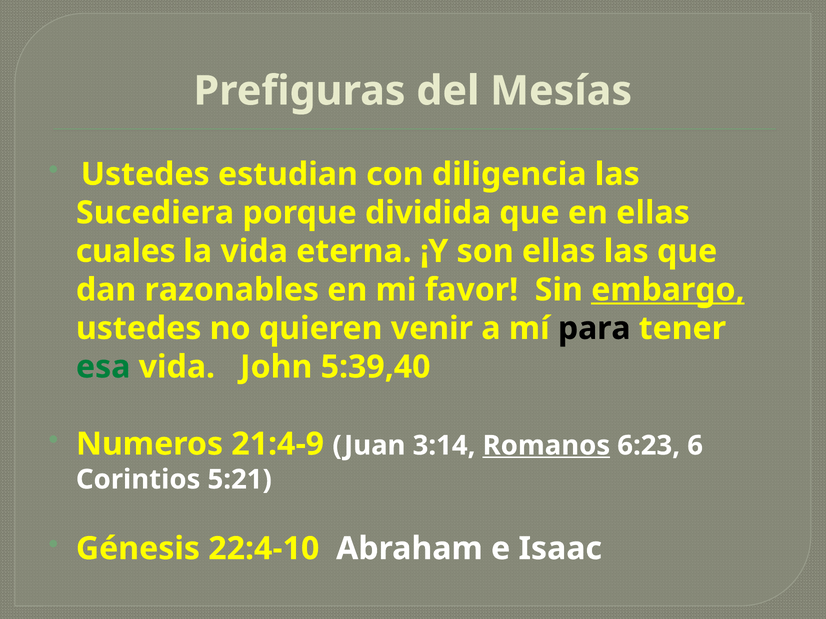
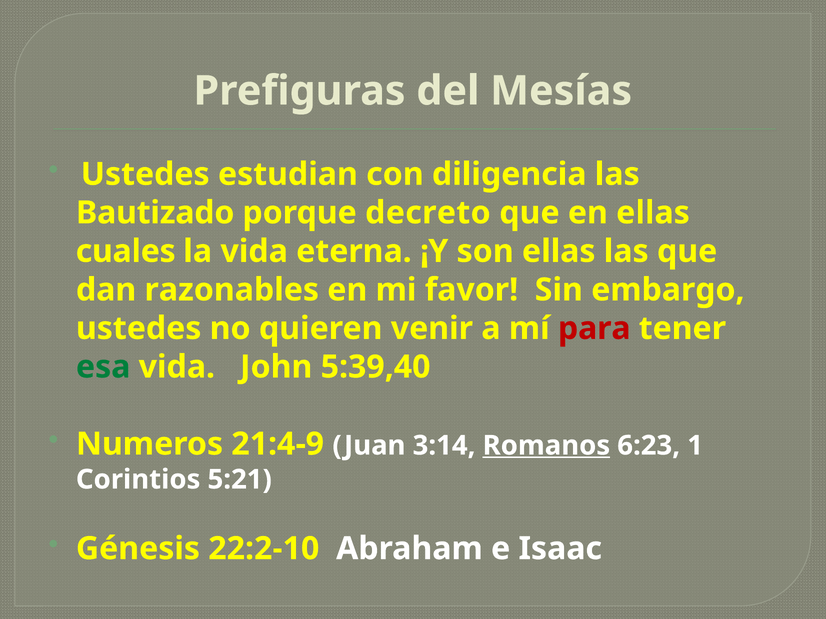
Sucediera: Sucediera -> Bautizado
dividida: dividida -> decreto
embargo underline: present -> none
para colour: black -> red
6: 6 -> 1
22:4-10: 22:4-10 -> 22:2-10
